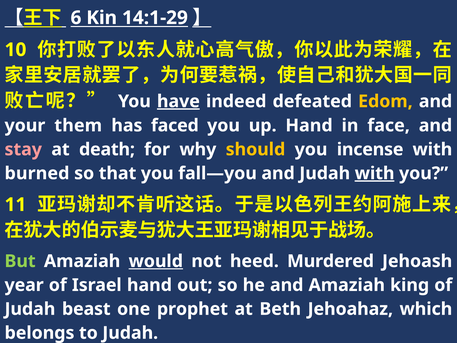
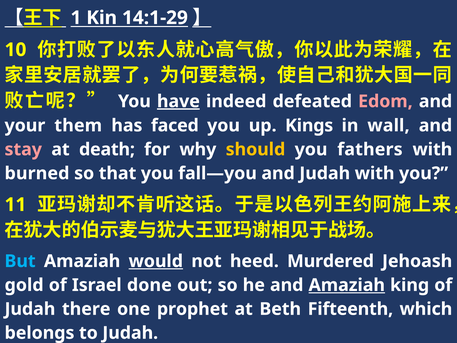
6: 6 -> 1
Edom colour: yellow -> pink
up Hand: Hand -> Kings
face: face -> wall
incense: incense -> fathers
with at (375, 173) underline: present -> none
But colour: light green -> light blue
year: year -> gold
Israel hand: hand -> done
Amaziah at (347, 285) underline: none -> present
beast: beast -> there
Jehoahaz: Jehoahaz -> Fifteenth
